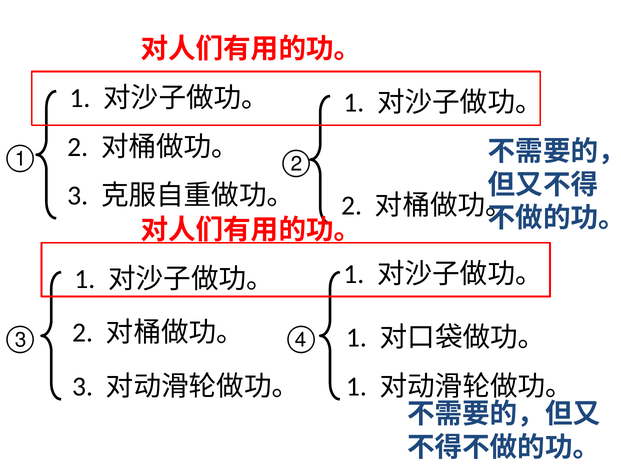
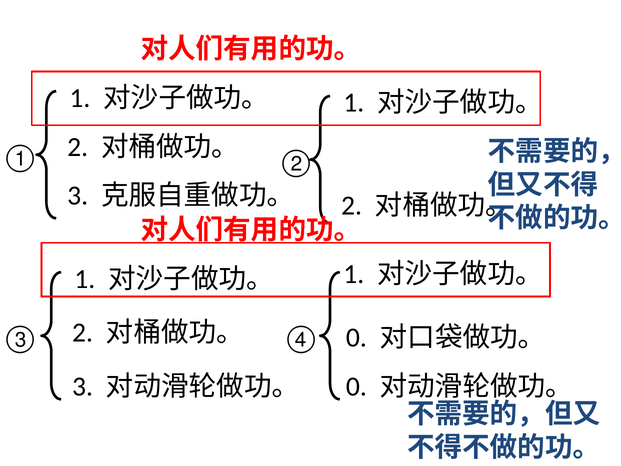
1 at (356, 338): 1 -> 0
1 at (356, 386): 1 -> 0
